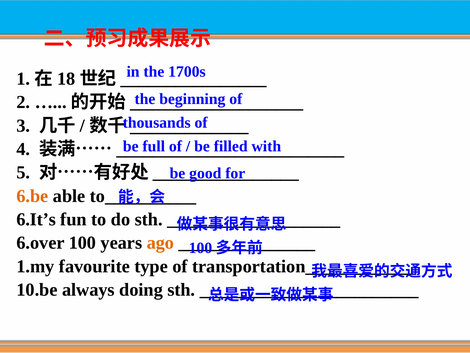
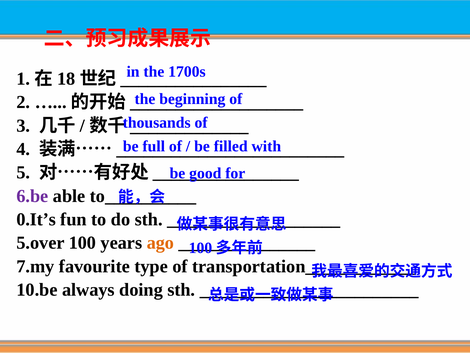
6.be colour: orange -> purple
6.It’s: 6.It’s -> 0.It’s
6.over: 6.over -> 5.over
1.my: 1.my -> 7.my
